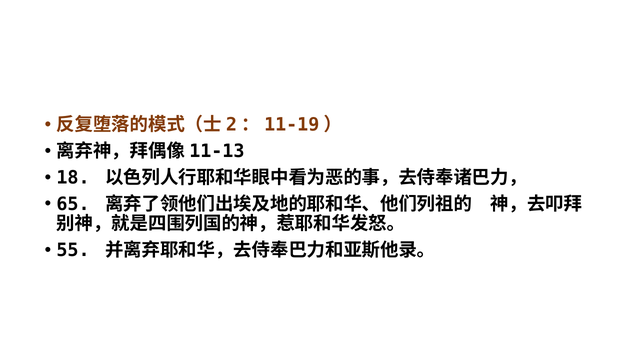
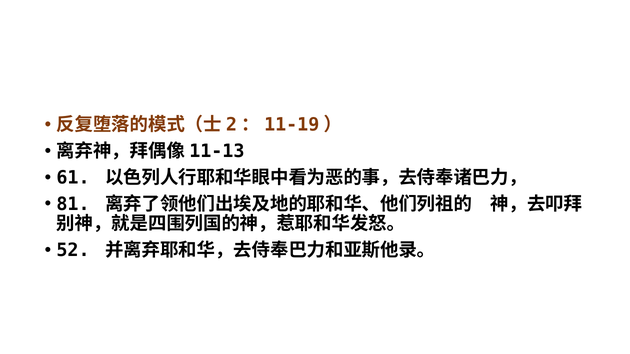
18: 18 -> 61
65: 65 -> 81
55: 55 -> 52
